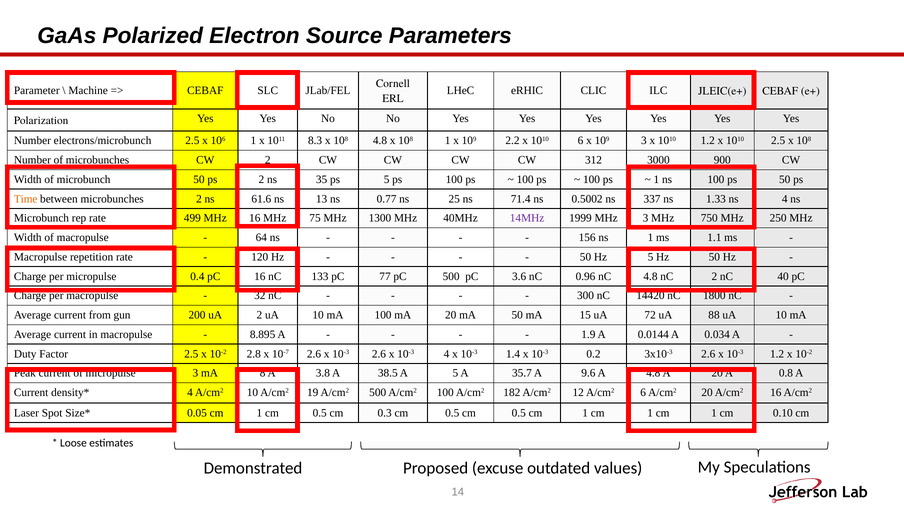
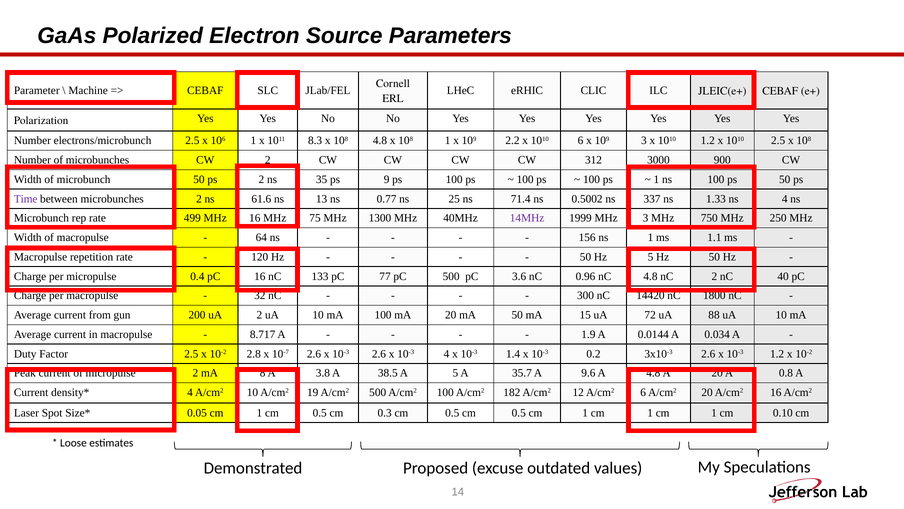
ps 5: 5 -> 9
Time colour: orange -> purple
8.895: 8.895 -> 8.717
3 at (195, 373): 3 -> 2
